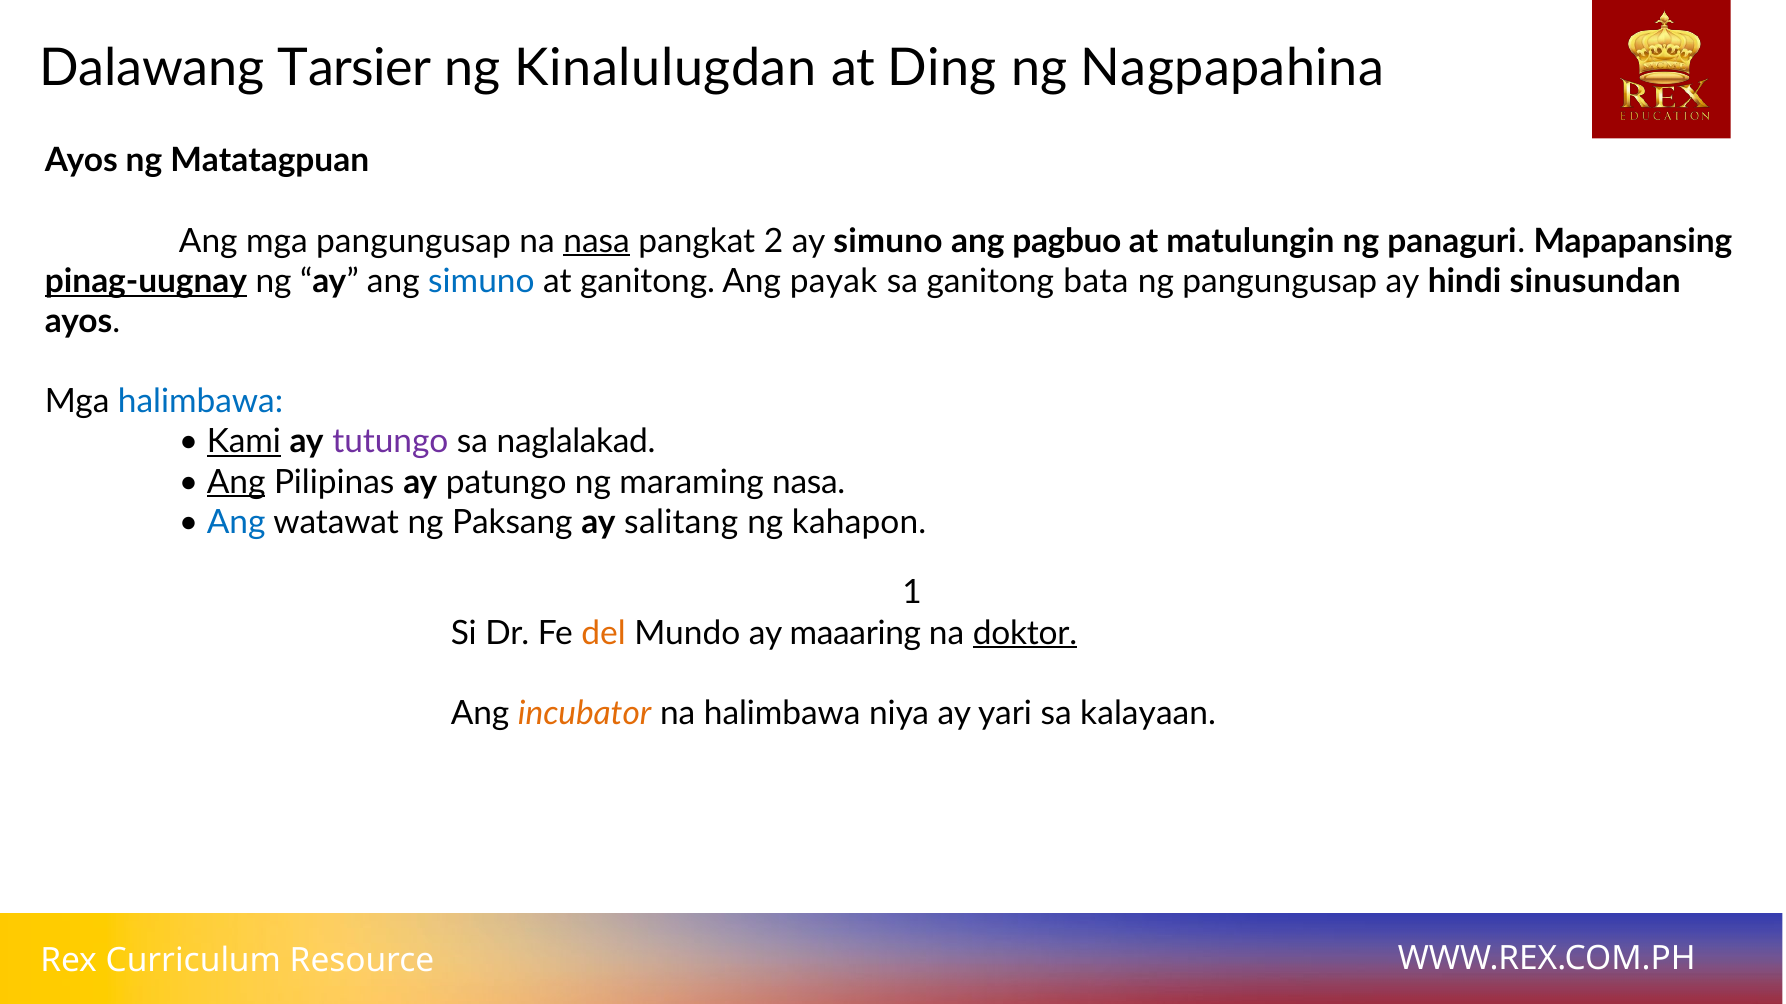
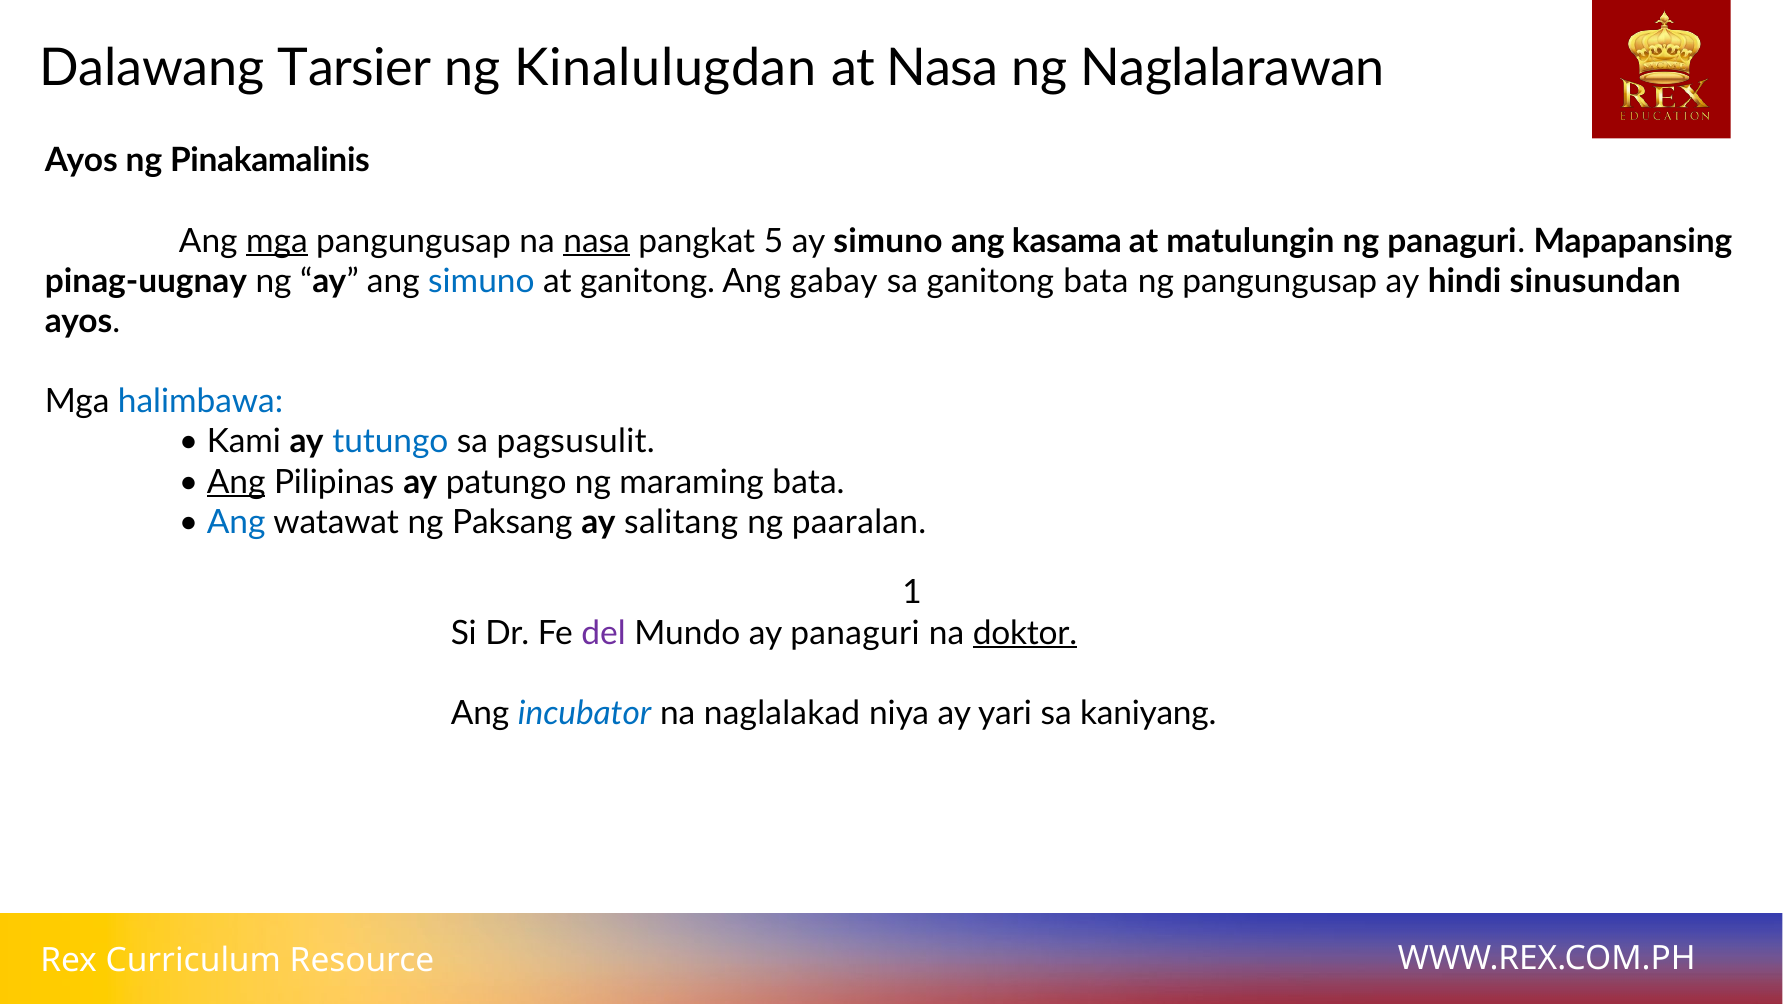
at Ding: Ding -> Nasa
Nagpapahina: Nagpapahina -> Naglalarawan
Matatagpuan: Matatagpuan -> Pinakamalinis
mga at (277, 241) underline: none -> present
2: 2 -> 5
pagbuo: pagbuo -> kasama
pinag-uugnay underline: present -> none
payak: payak -> gabay
Kami underline: present -> none
tutungo colour: purple -> blue
naglalakad: naglalakad -> pagsusulit
maraming nasa: nasa -> bata
kahapon: kahapon -> paaralan
del colour: orange -> purple
ay maaaring: maaaring -> panaguri
incubator colour: orange -> blue
na halimbawa: halimbawa -> naglalakad
kalayaan: kalayaan -> kaniyang
